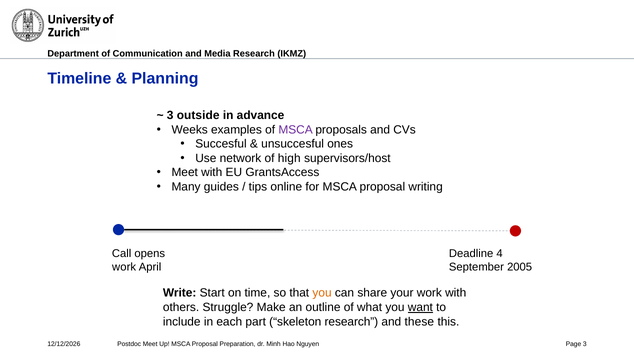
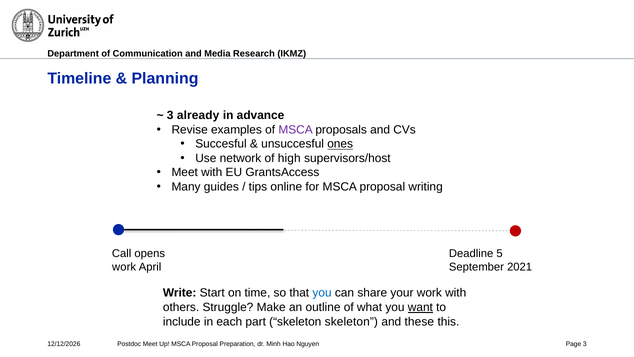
outside: outside -> already
Weeks: Weeks -> Revise
ones underline: none -> present
4: 4 -> 5
2005: 2005 -> 2021
you at (322, 293) colour: orange -> blue
skeleton research: research -> skeleton
